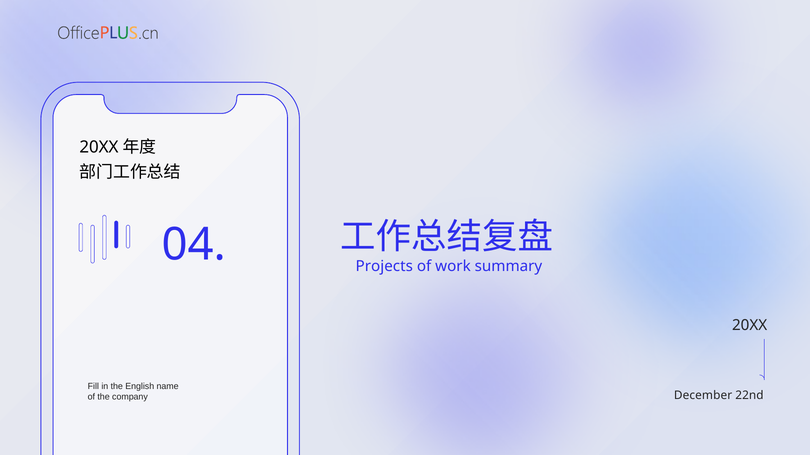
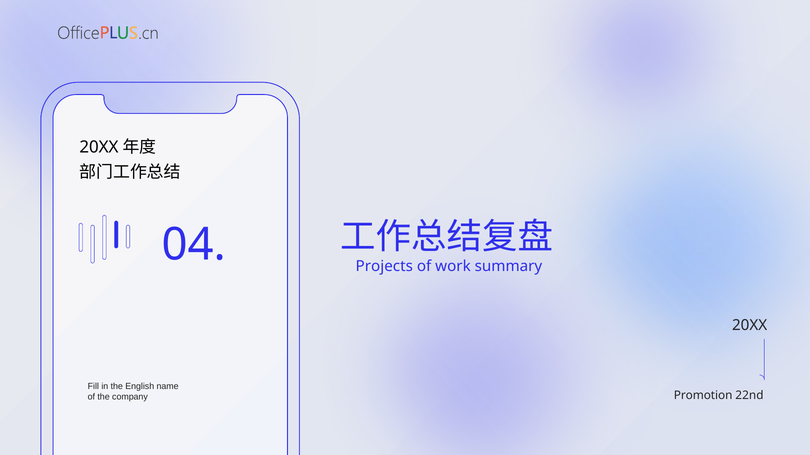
December: December -> Promotion
